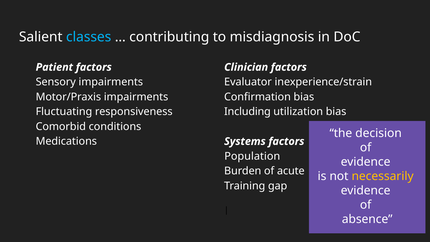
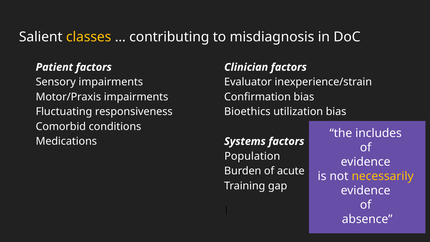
classes colour: light blue -> yellow
Including: Including -> Bioethics
decision: decision -> includes
